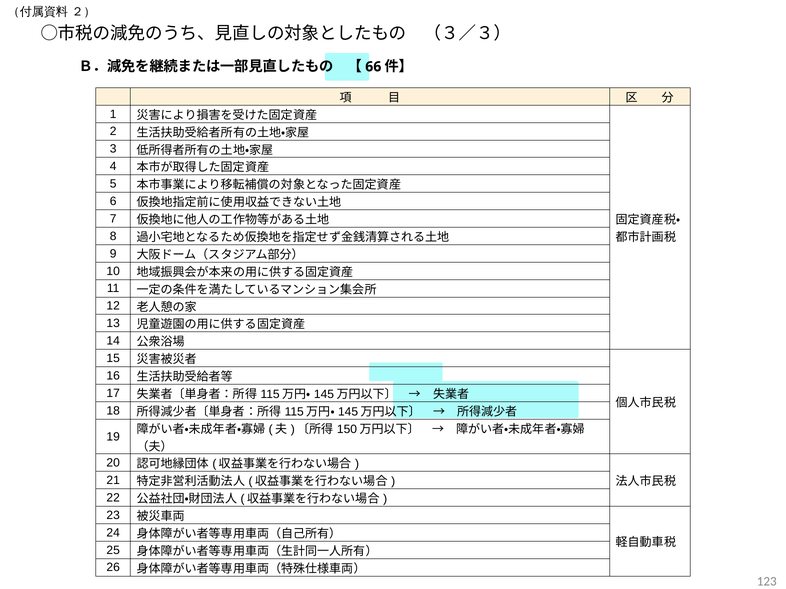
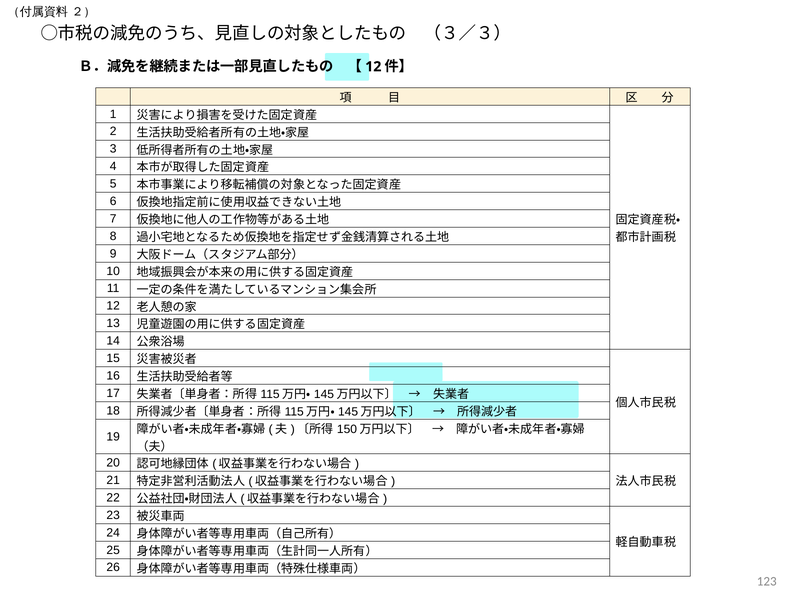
66 at (373, 67): 66 -> 12
